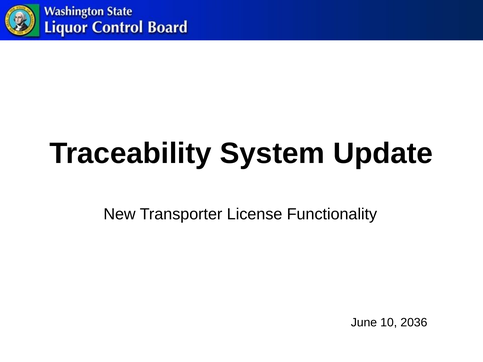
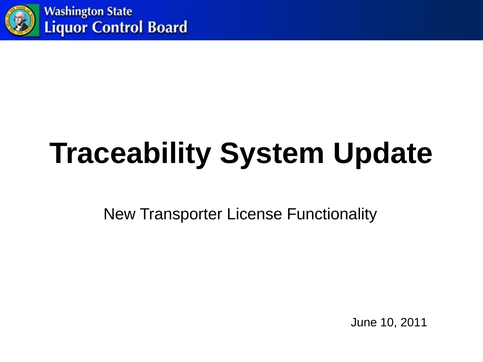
2036: 2036 -> 2011
